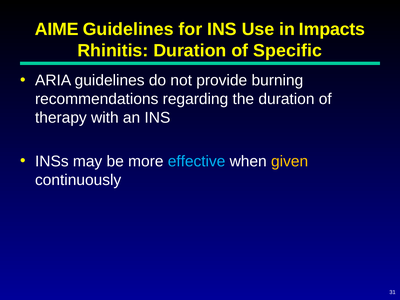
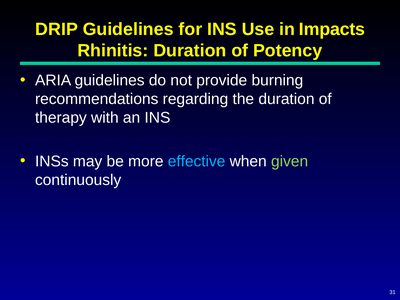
AIME: AIME -> DRIP
Specific: Specific -> Potency
given colour: yellow -> light green
